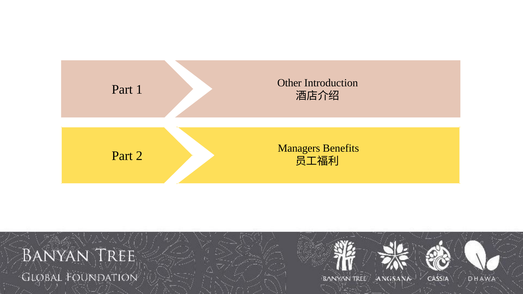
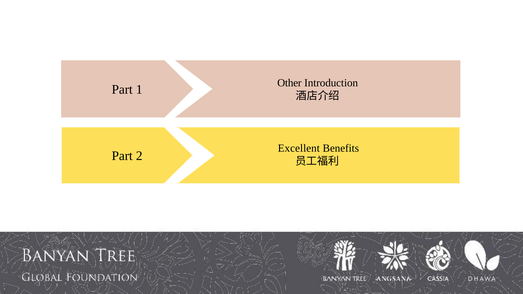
Managers: Managers -> Excellent
